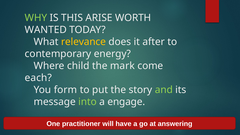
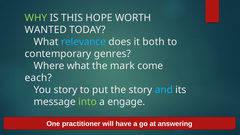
ARISE: ARISE -> HOPE
relevance colour: yellow -> light blue
after: after -> both
energy: energy -> genres
Where child: child -> what
You form: form -> story
and colour: light green -> light blue
